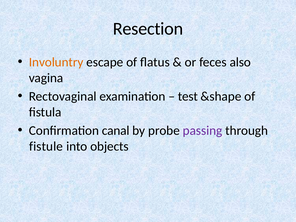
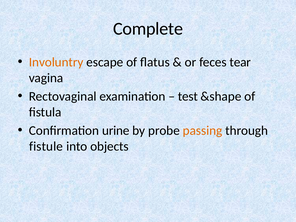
Resection: Resection -> Complete
also: also -> tear
canal: canal -> urine
passing colour: purple -> orange
